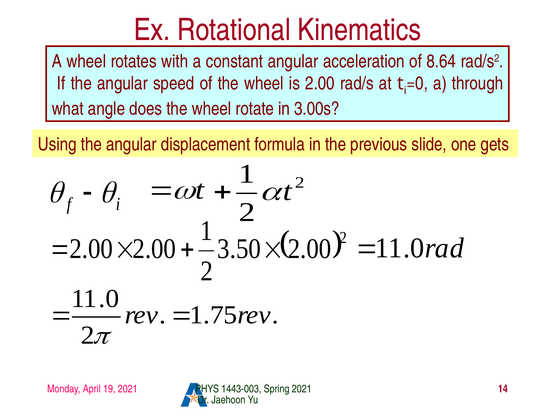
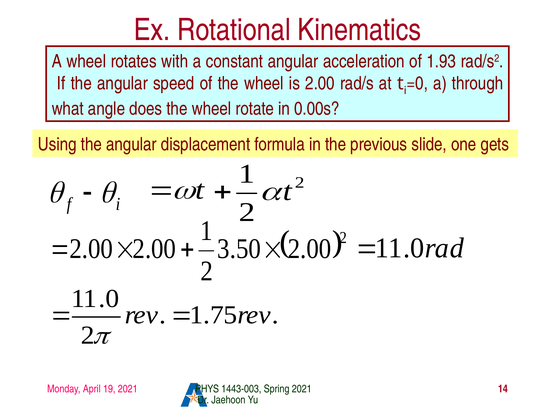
8.64: 8.64 -> 1.93
3.00s: 3.00s -> 0.00s
